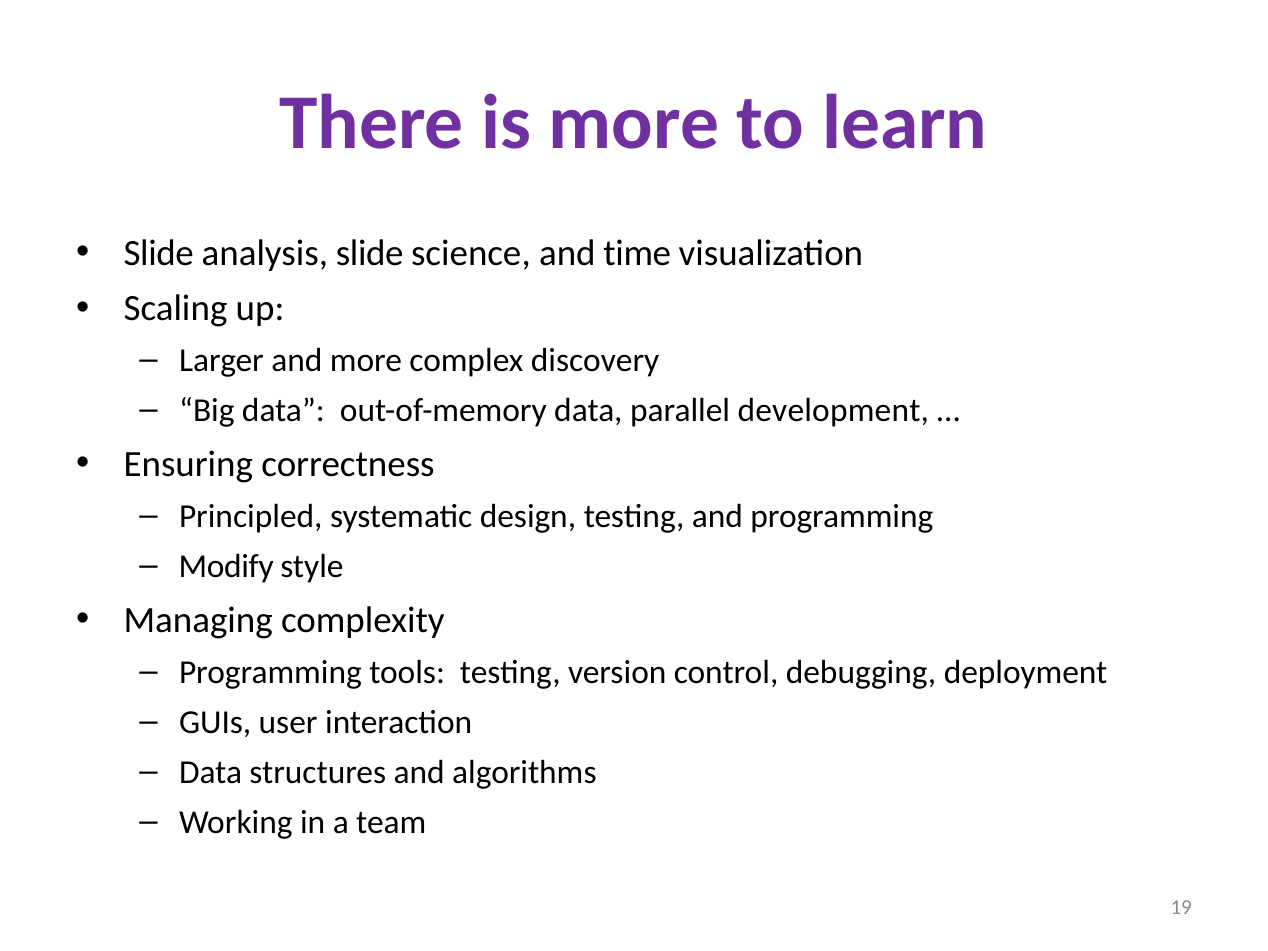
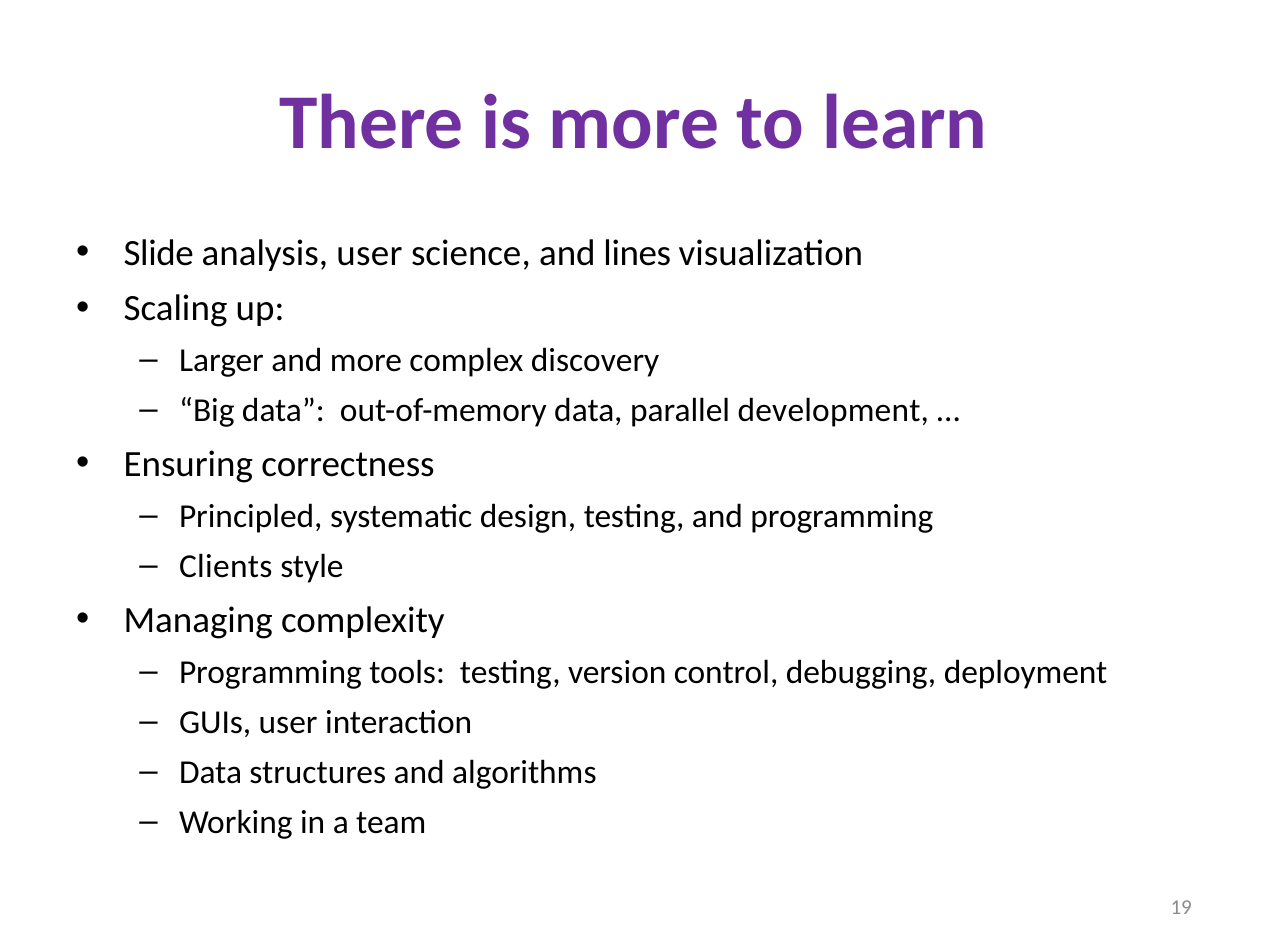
analysis slide: slide -> user
time: time -> lines
Modify: Modify -> Clients
